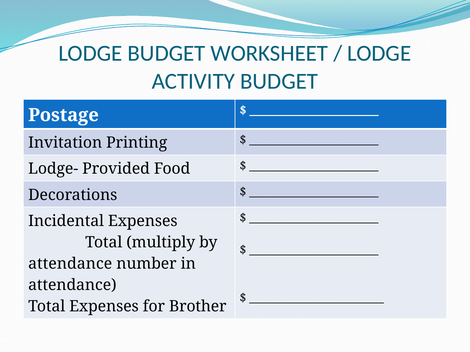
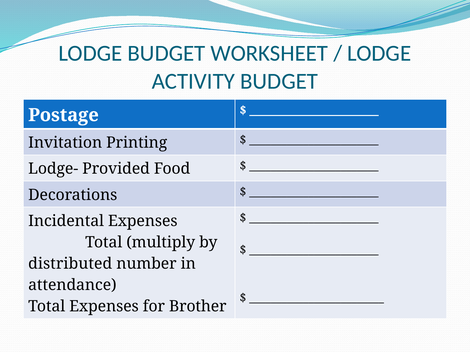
attendance at (70, 264): attendance -> distributed
